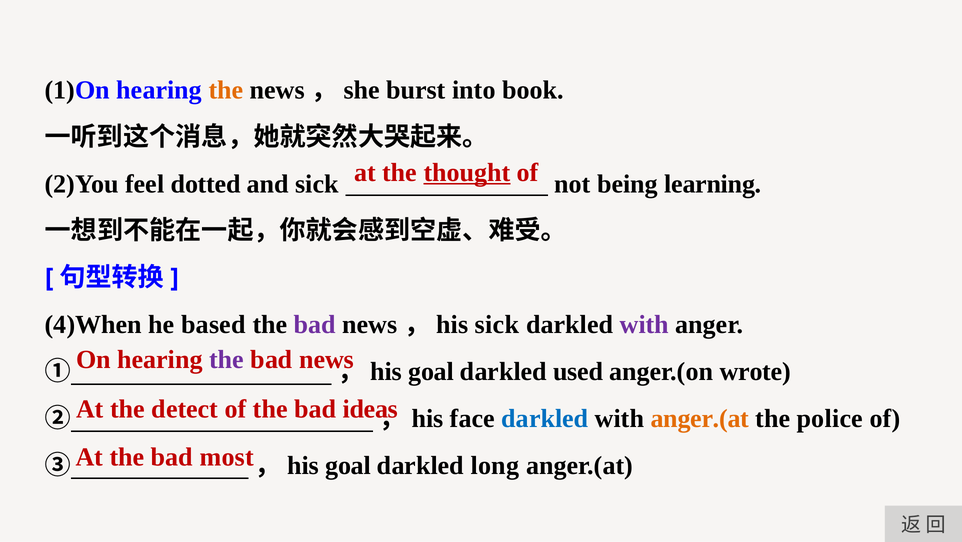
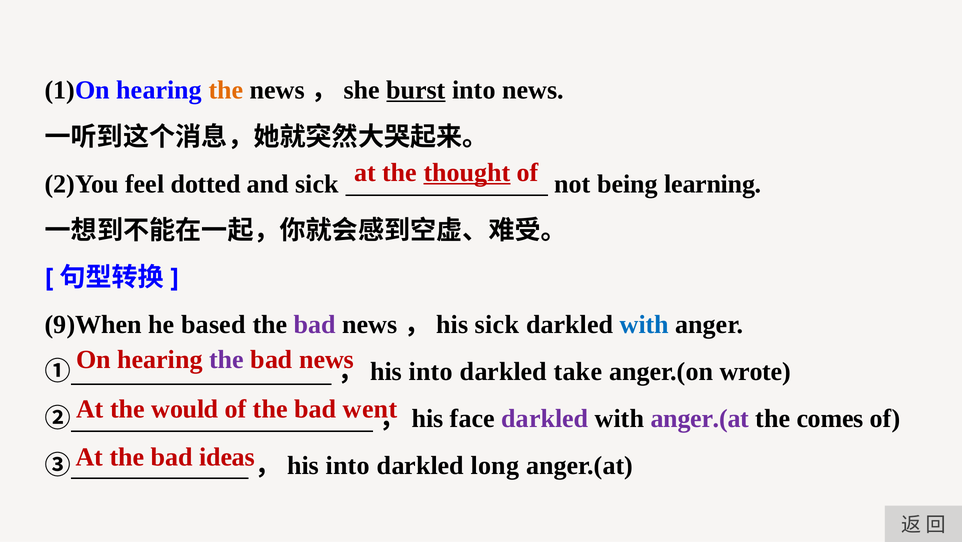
burst underline: none -> present
into book: book -> news
4)When: 4)When -> 9)When
with at (644, 324) colour: purple -> blue
① ，his goal: goal -> into
used: used -> take
detect: detect -> would
ideas: ideas -> went
darkled at (545, 418) colour: blue -> purple
anger.(at at (700, 418) colour: orange -> purple
police: police -> comes
most: most -> ideas
③ ，his goal: goal -> into
